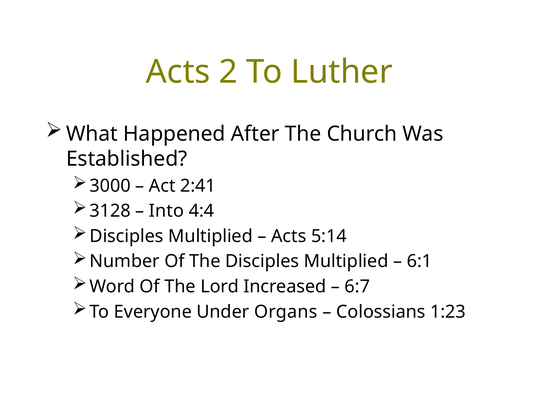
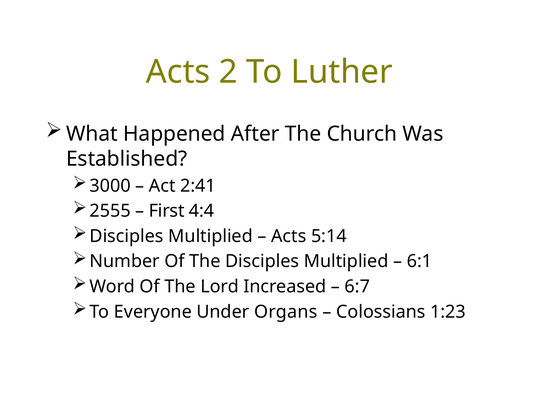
3128: 3128 -> 2555
Into: Into -> First
